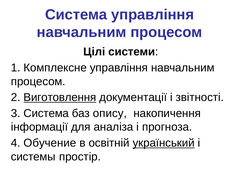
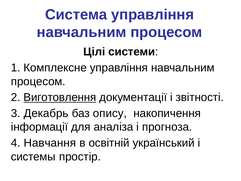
3 Система: Система -> Декабрь
Обучение: Обучение -> Навчання
український underline: present -> none
